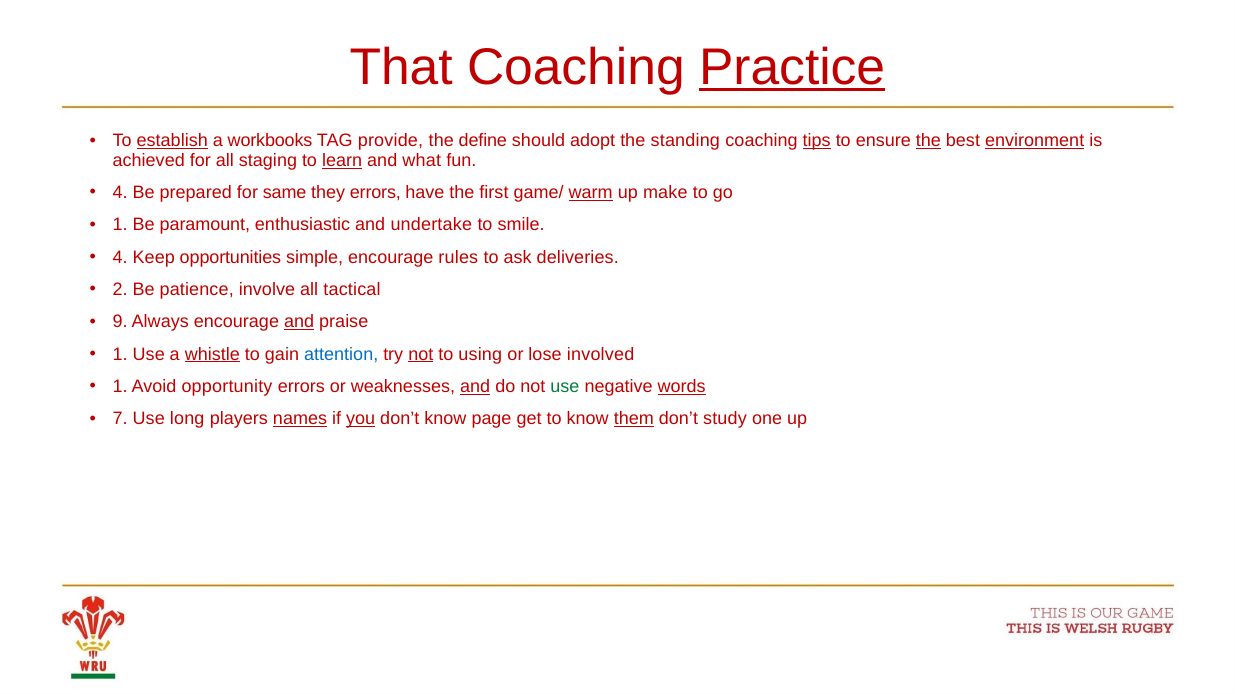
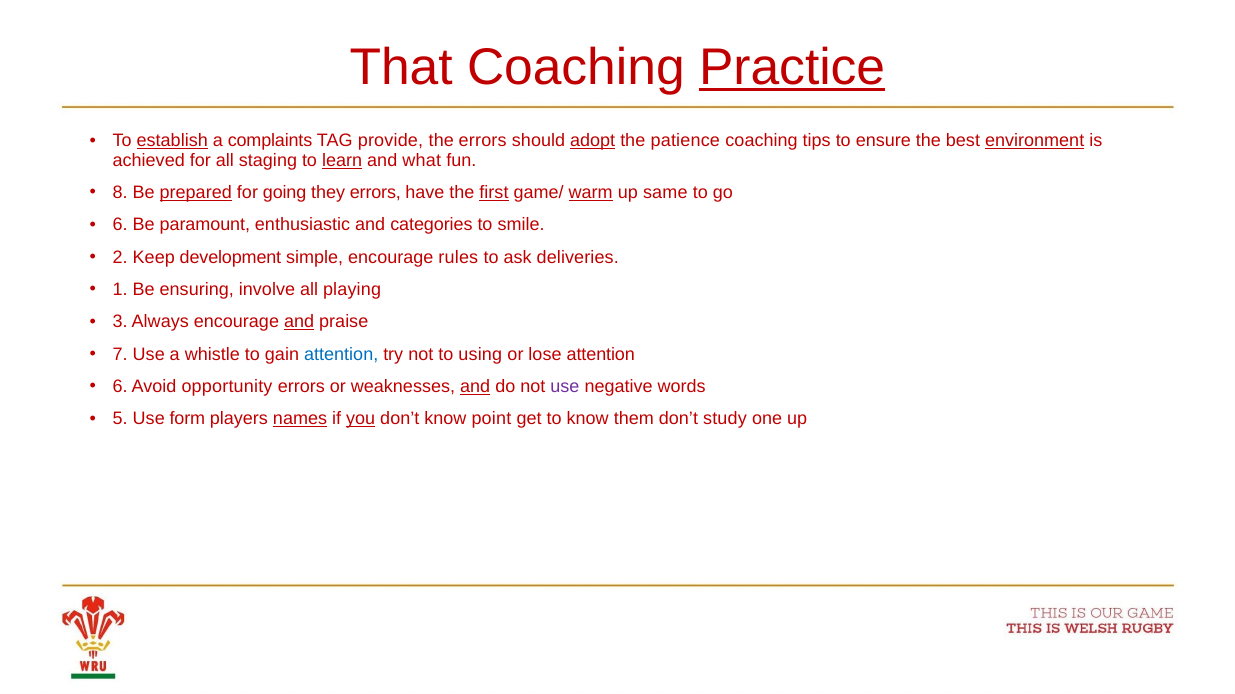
workbooks: workbooks -> complaints
the define: define -> errors
adopt underline: none -> present
standing: standing -> patience
tips underline: present -> none
the at (928, 141) underline: present -> none
4 at (120, 193): 4 -> 8
prepared underline: none -> present
same: same -> going
first underline: none -> present
make: make -> same
1 at (120, 225): 1 -> 6
undertake: undertake -> categories
4 at (120, 258): 4 -> 2
opportunities: opportunities -> development
2: 2 -> 1
patience: patience -> ensuring
tactical: tactical -> playing
9: 9 -> 3
1 at (120, 355): 1 -> 7
whistle underline: present -> none
not at (421, 355) underline: present -> none
lose involved: involved -> attention
1 at (120, 387): 1 -> 6
use at (565, 387) colour: green -> purple
words underline: present -> none
7: 7 -> 5
long: long -> form
page: page -> point
them underline: present -> none
